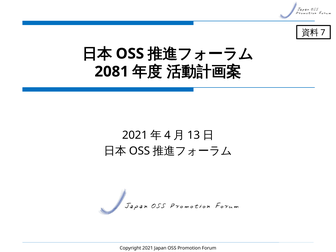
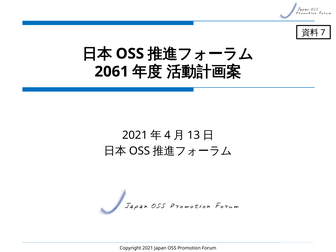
2081: 2081 -> 2061
